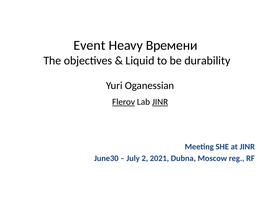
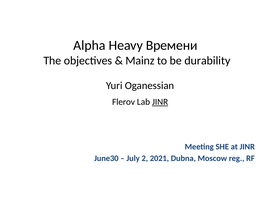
Event: Event -> Alpha
Liquid: Liquid -> Mainz
Flerov underline: present -> none
